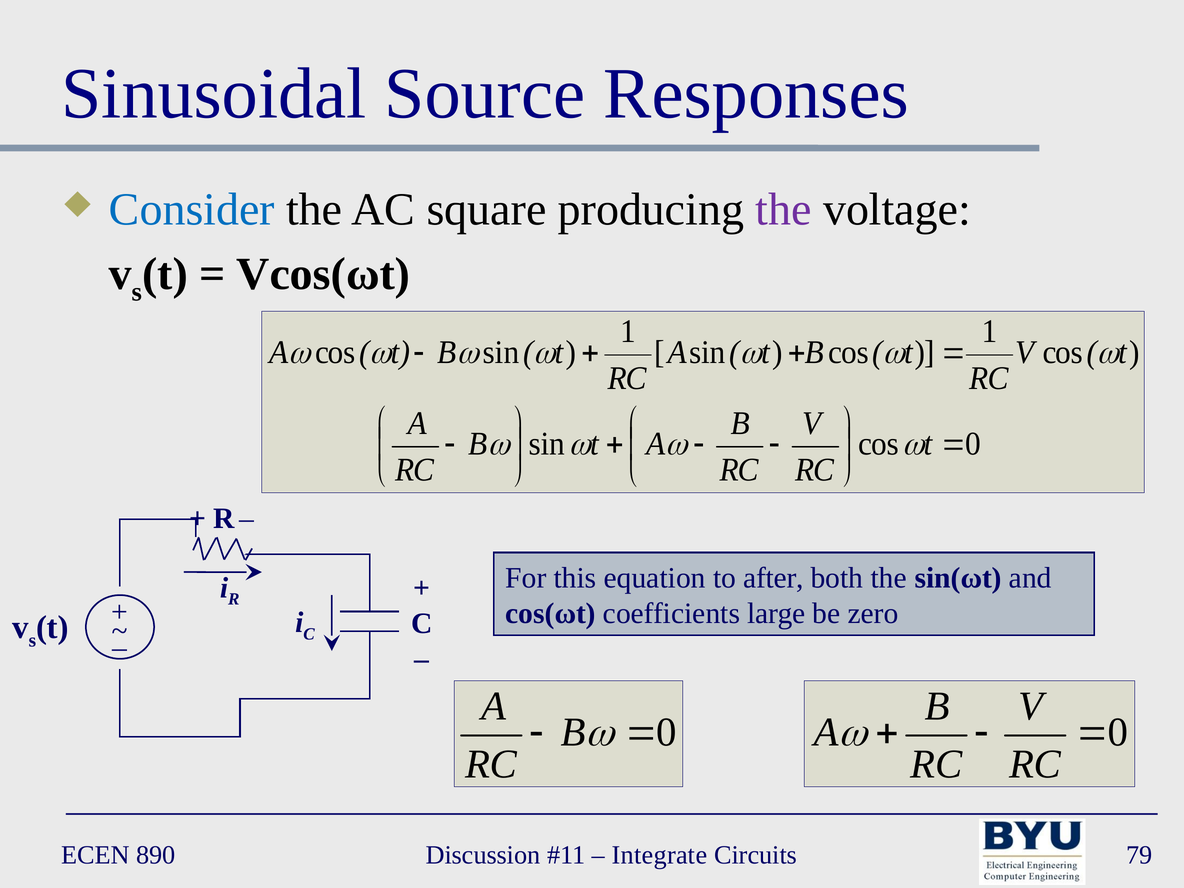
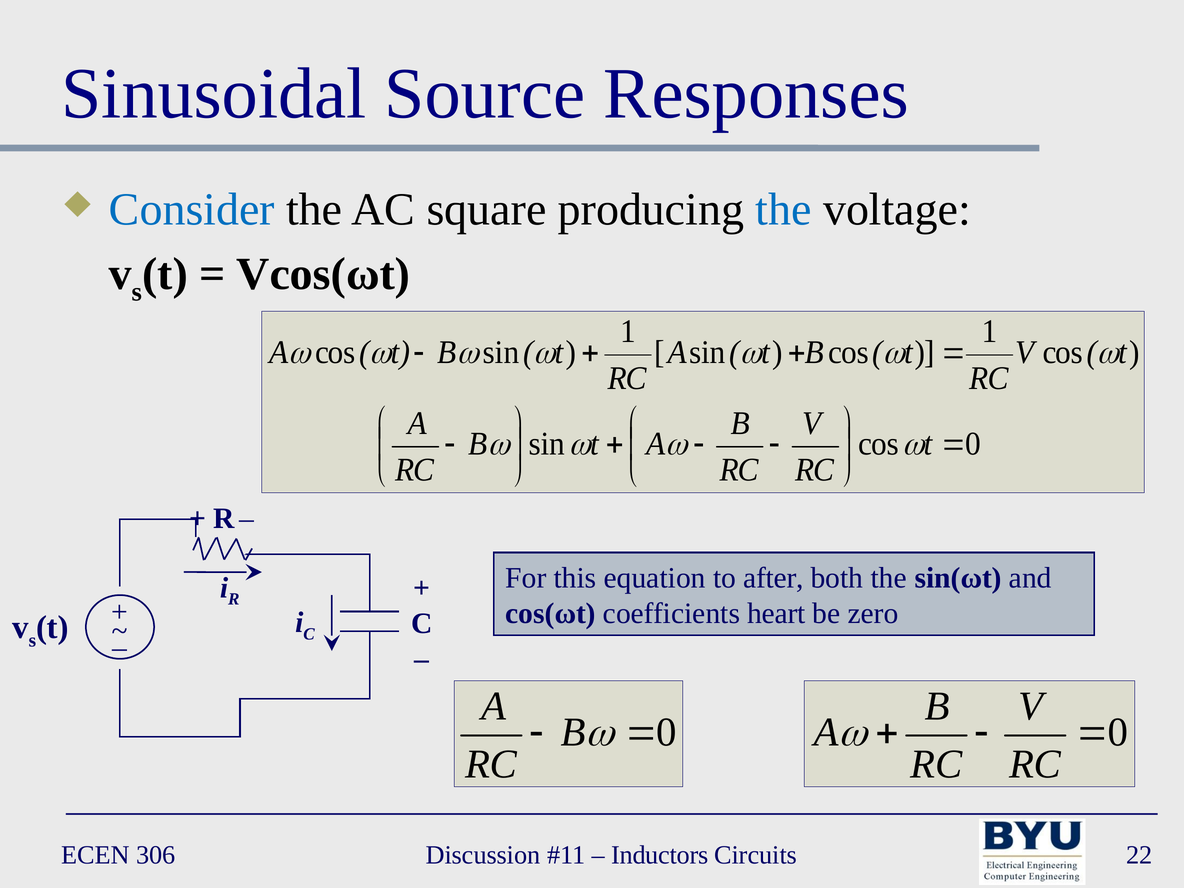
the at (784, 209) colour: purple -> blue
large: large -> heart
890: 890 -> 306
Integrate: Integrate -> Inductors
79: 79 -> 22
